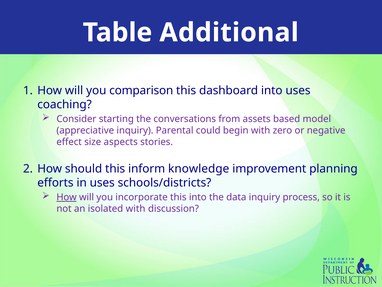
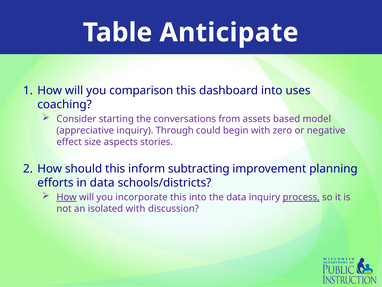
Additional: Additional -> Anticipate
Parental: Parental -> Through
knowledge: knowledge -> subtracting
in uses: uses -> data
process underline: none -> present
